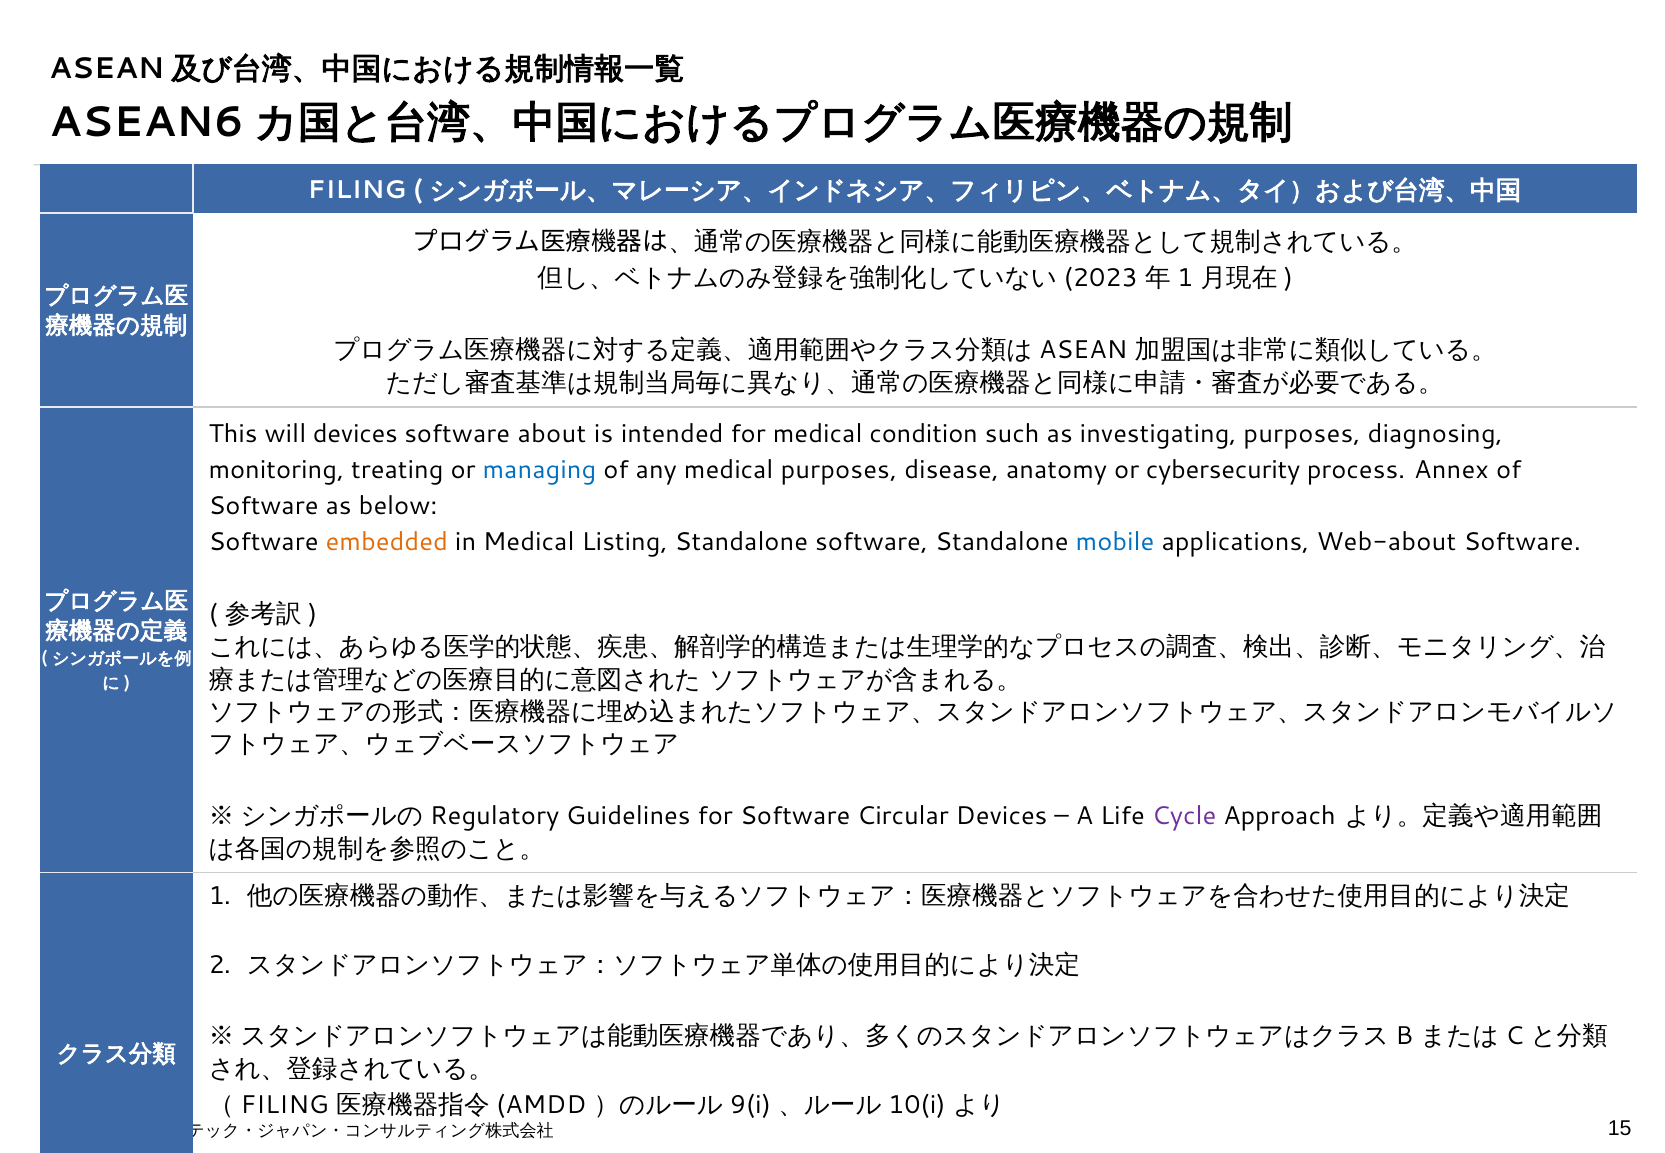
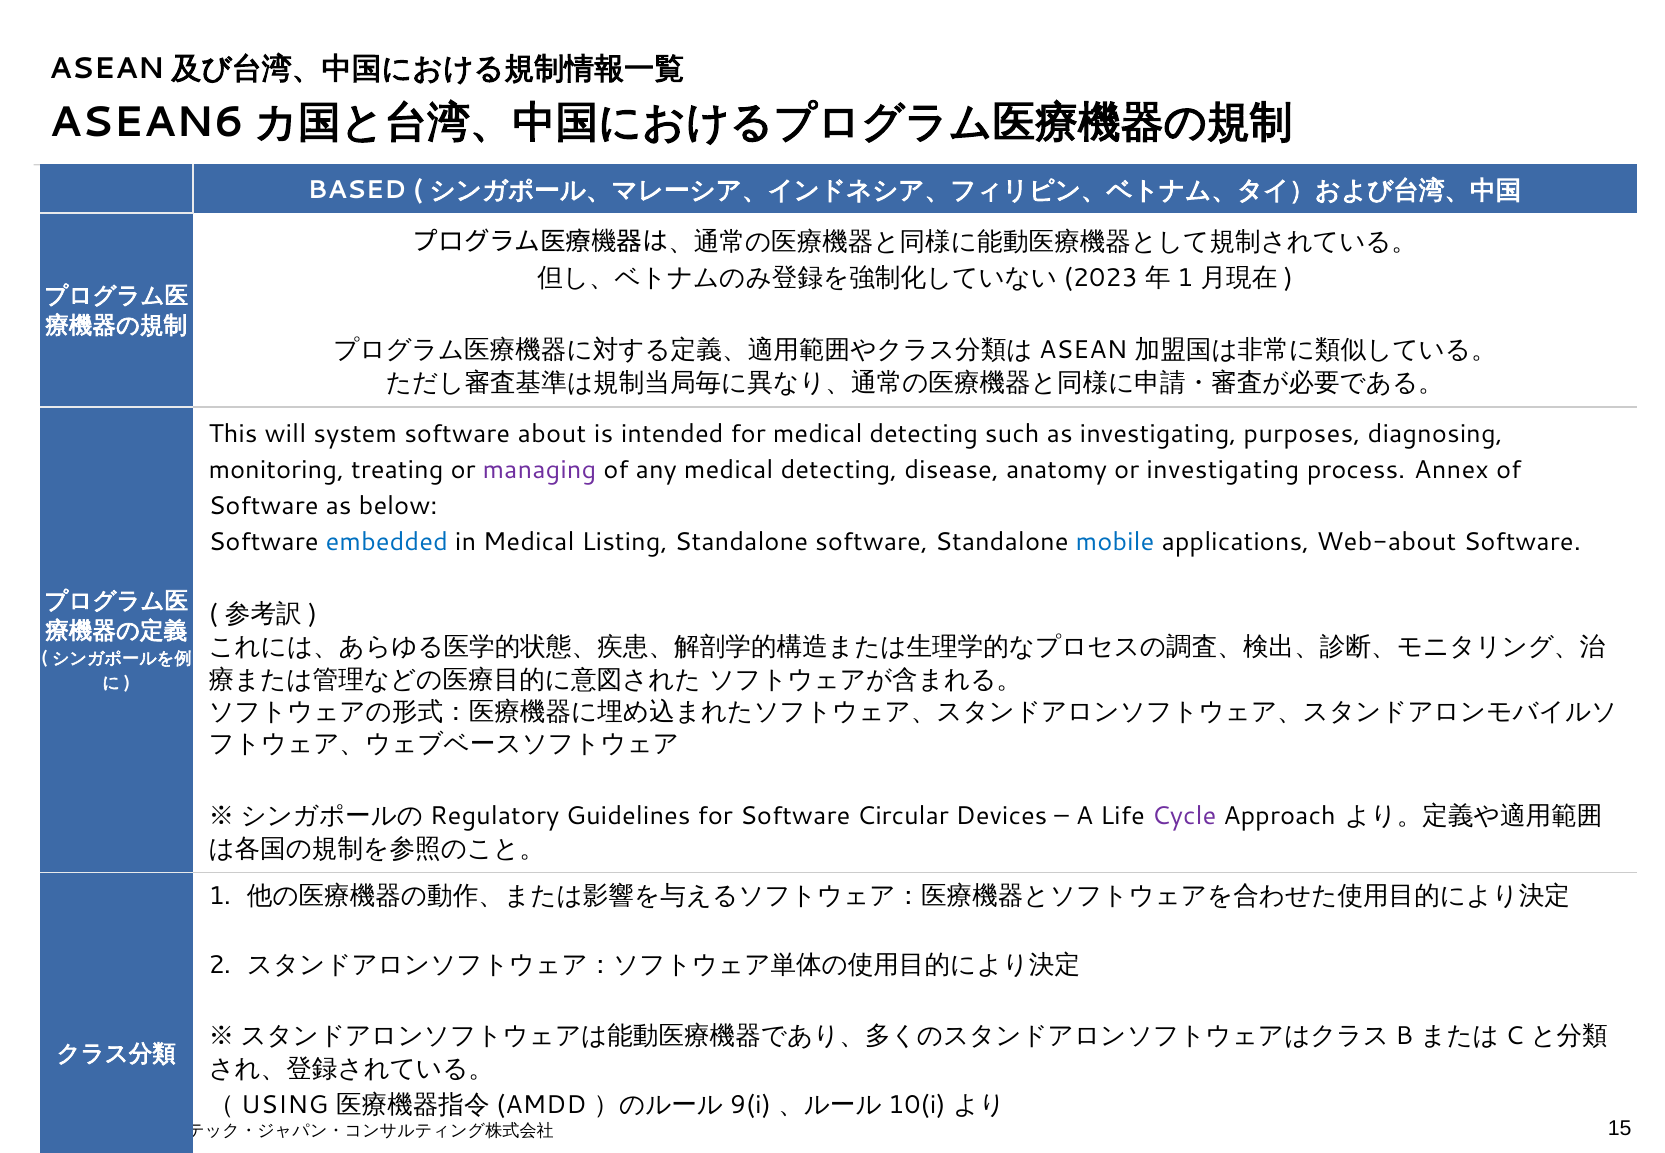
FILING at (357, 190): FILING -> BASED
will devices: devices -> system
for medical condition: condition -> detecting
managing colour: blue -> purple
any medical purposes: purposes -> detecting
or cybersecurity: cybersecurity -> investigating
embedded colour: orange -> blue
FILING at (285, 1105): FILING -> USING
